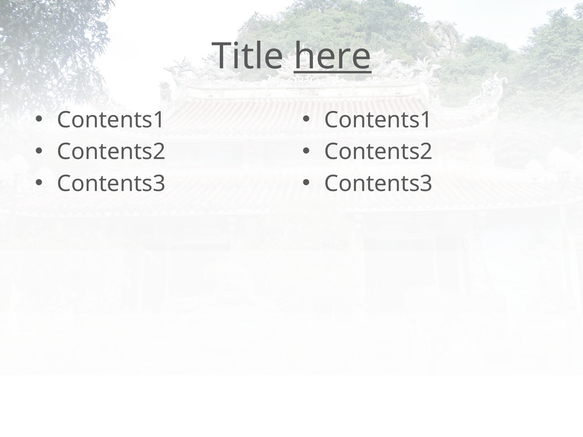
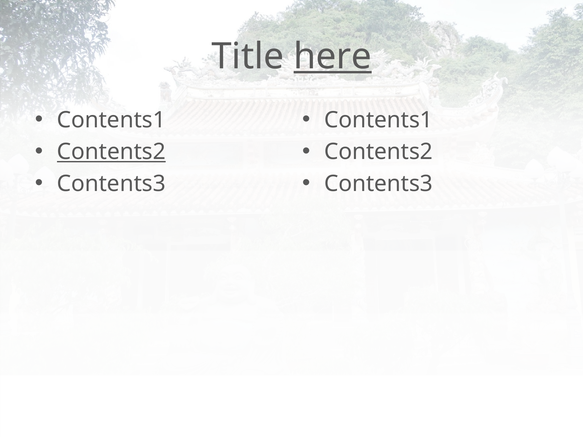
Contents2 at (111, 152) underline: none -> present
